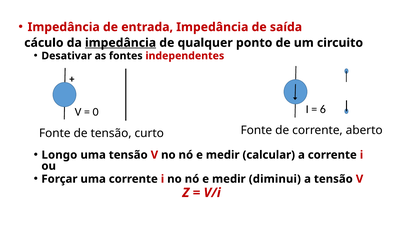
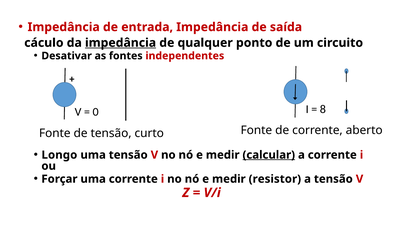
6: 6 -> 8
calcular underline: none -> present
diminui: diminui -> resistor
